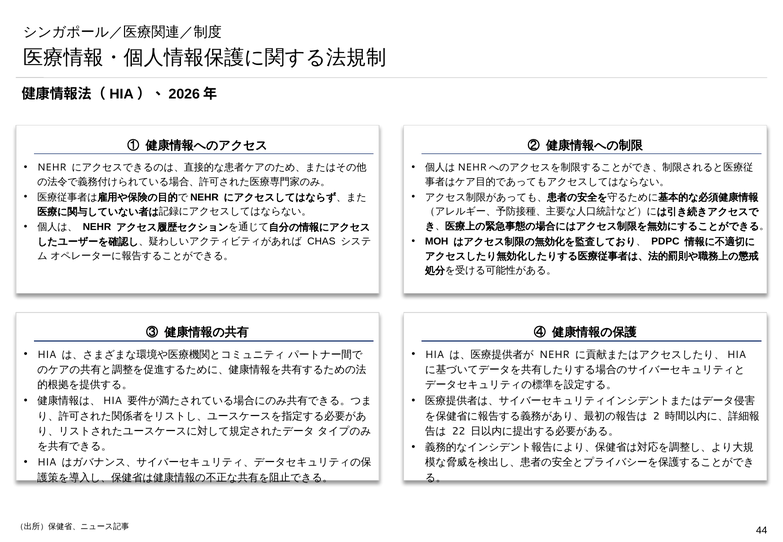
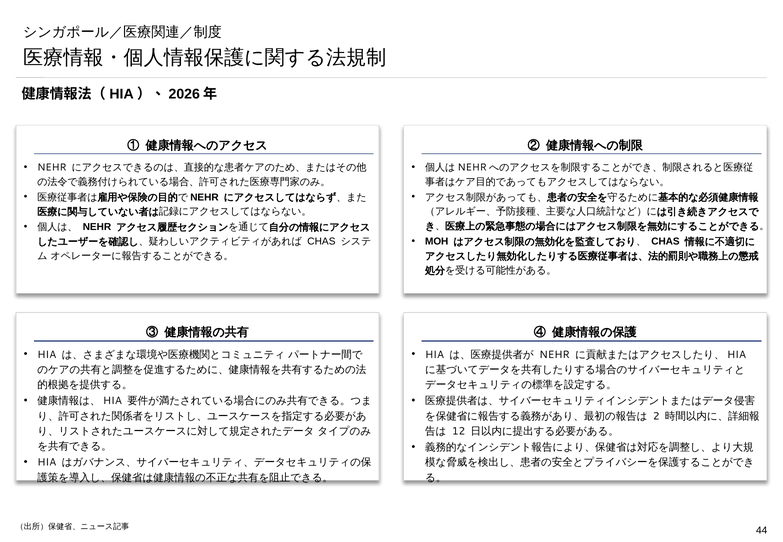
PDPC at (665, 242): PDPC -> CHAS
22: 22 -> 12
